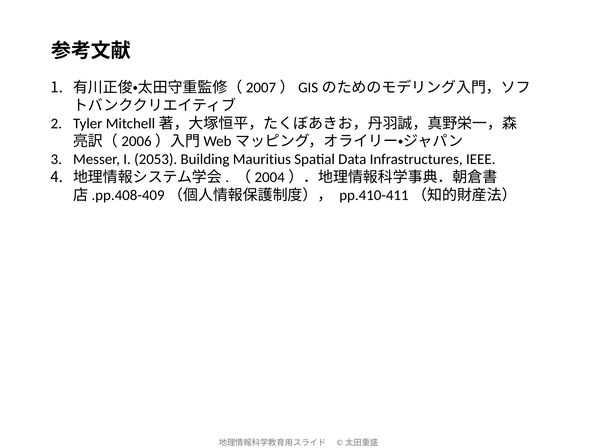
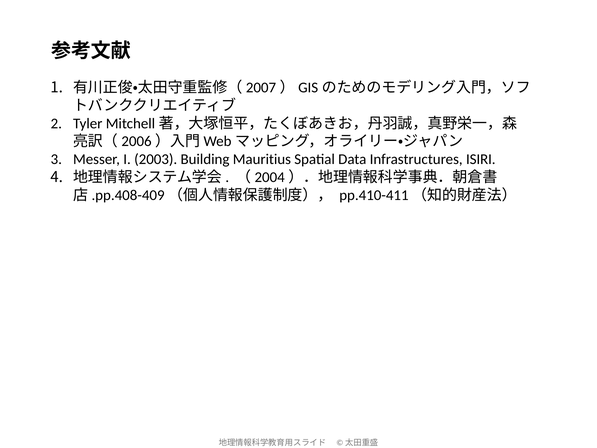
2053: 2053 -> 2003
IEEE: IEEE -> ISIRI
